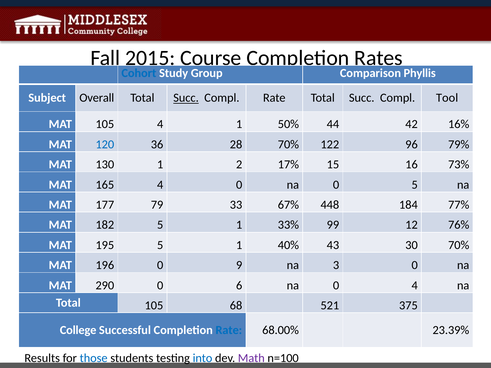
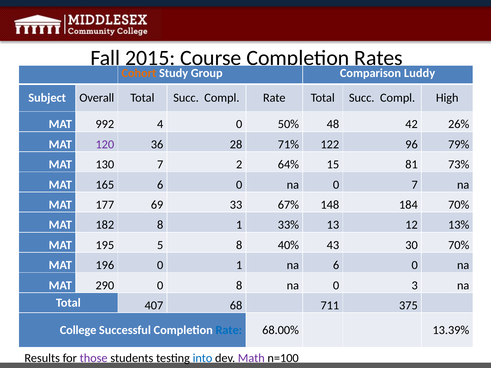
Cohort colour: blue -> orange
Phyllis: Phyllis -> Luddy
Succ at (186, 98) underline: present -> none
Tool: Tool -> High
MAT 105: 105 -> 992
4 1: 1 -> 0
44: 44 -> 48
16%: 16% -> 26%
120 colour: blue -> purple
28 70%: 70% -> 71%
130 1: 1 -> 7
17%: 17% -> 64%
16: 16 -> 81
165 4: 4 -> 6
0 5: 5 -> 7
79: 79 -> 69
448: 448 -> 148
184 77%: 77% -> 70%
182 5: 5 -> 8
99: 99 -> 13
76%: 76% -> 13%
195 5 1: 1 -> 8
0 9: 9 -> 1
na 3: 3 -> 6
0 6: 6 -> 8
0 4: 4 -> 3
Total 105: 105 -> 407
521: 521 -> 711
23.39%: 23.39% -> 13.39%
those colour: blue -> purple
